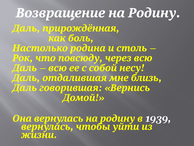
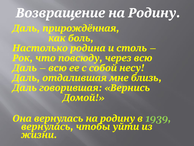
1939 colour: white -> light green
